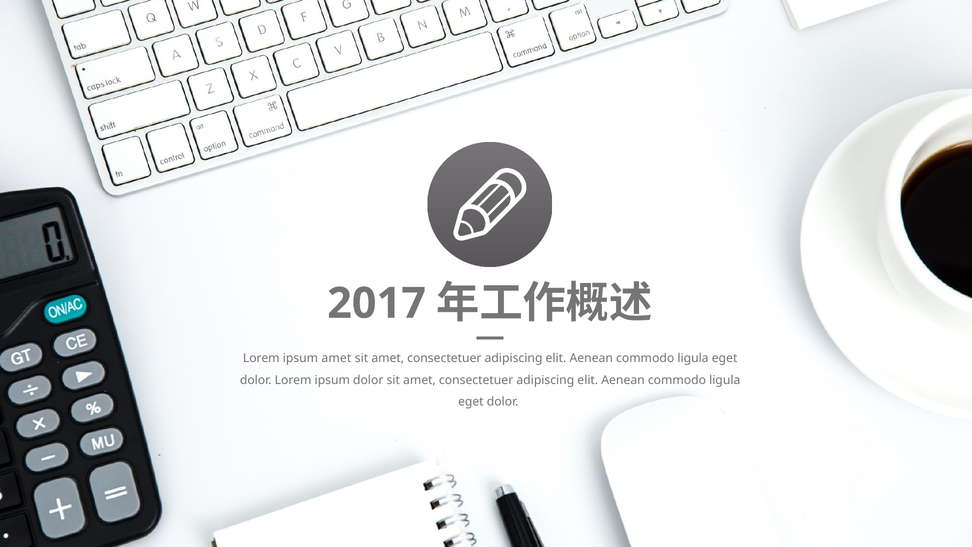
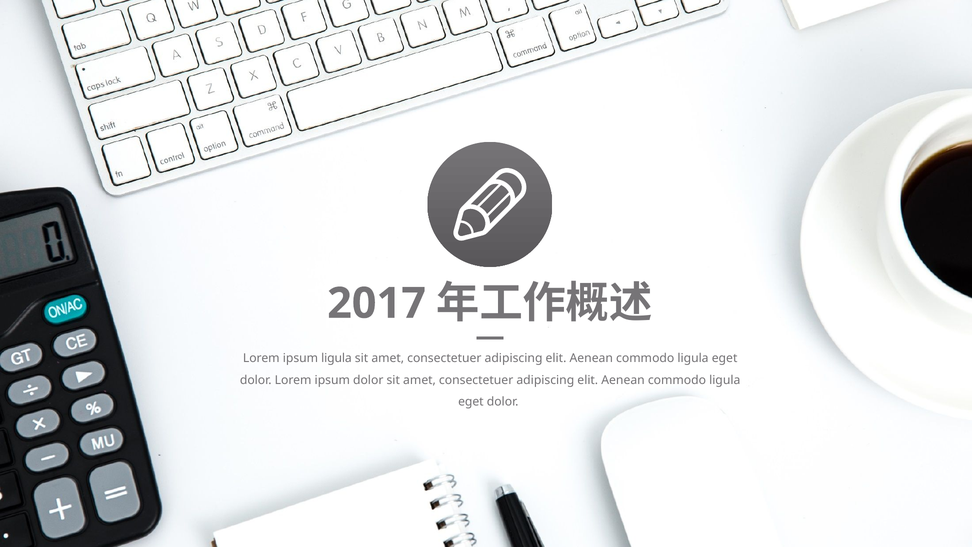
ipsum amet: amet -> ligula
